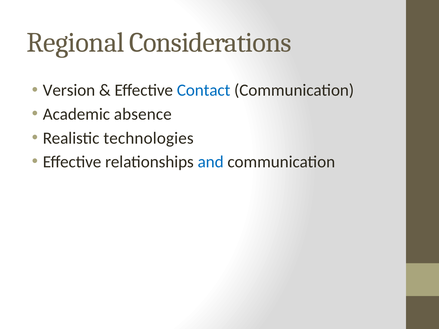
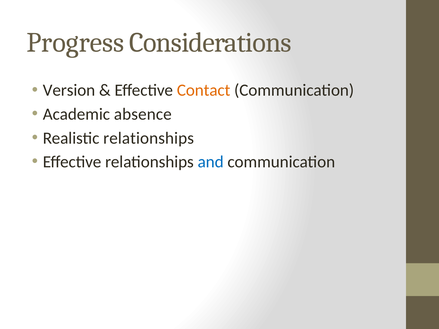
Regional: Regional -> Progress
Contact colour: blue -> orange
Realistic technologies: technologies -> relationships
